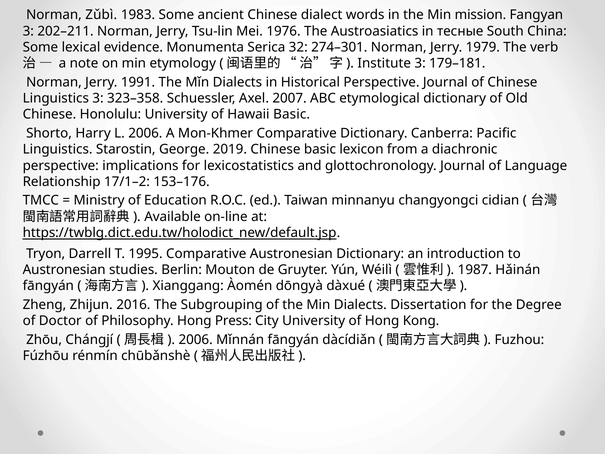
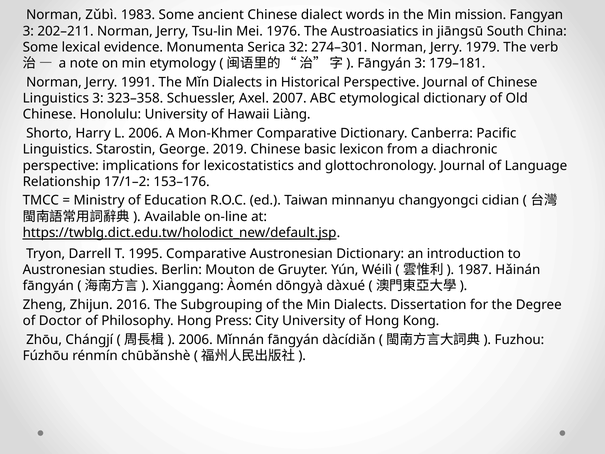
тесные: тесные -> jiāngsū
Institute at (384, 63): Institute -> Fāngyán
Hawaii Basic: Basic -> Liàng
